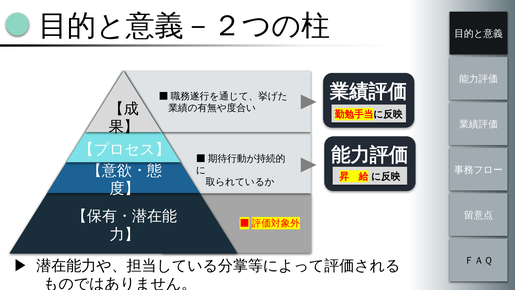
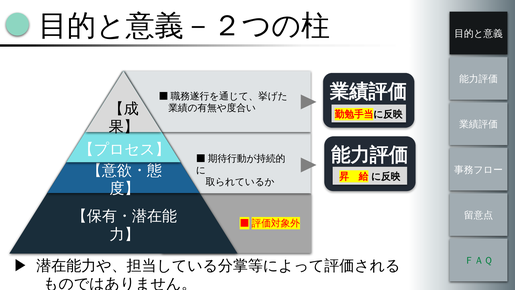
ＦＡＱ colour: black -> green
